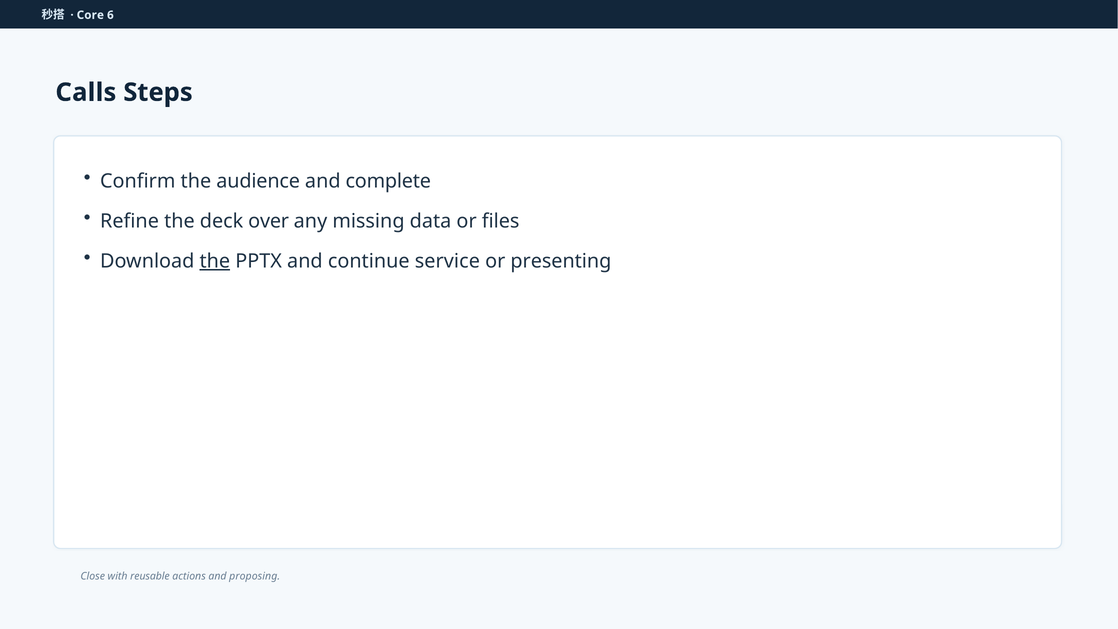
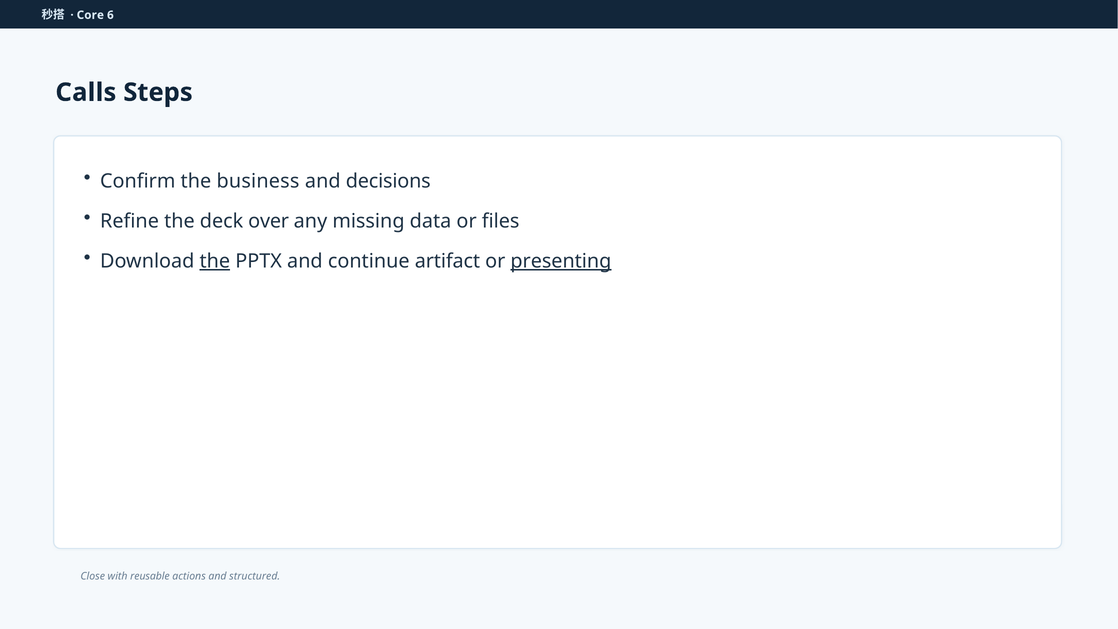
audience: audience -> business
complete: complete -> decisions
service: service -> artifact
presenting underline: none -> present
proposing: proposing -> structured
